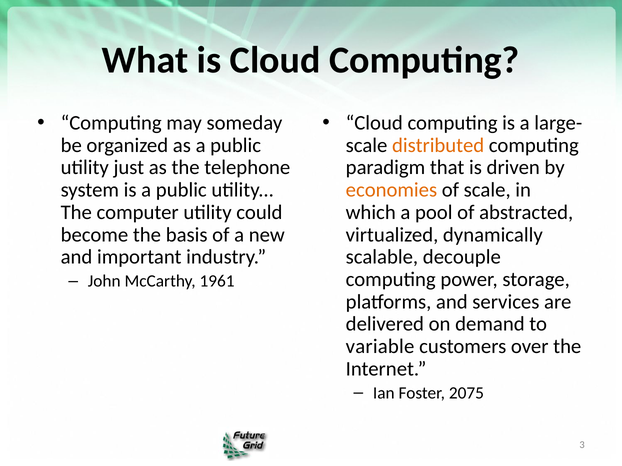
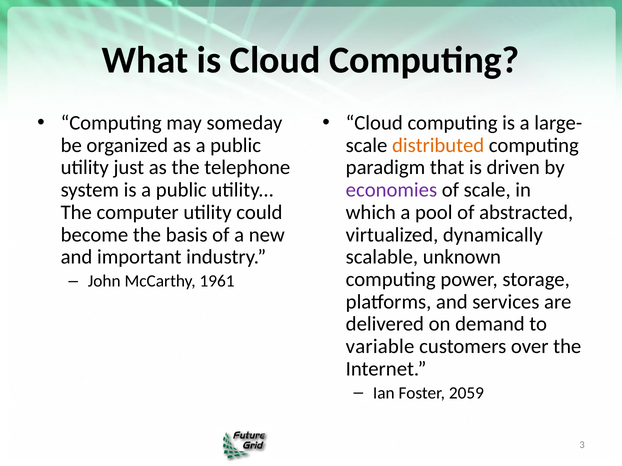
economies colour: orange -> purple
decouple: decouple -> unknown
2075: 2075 -> 2059
